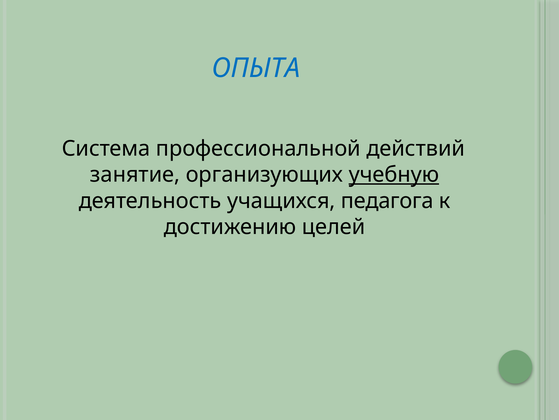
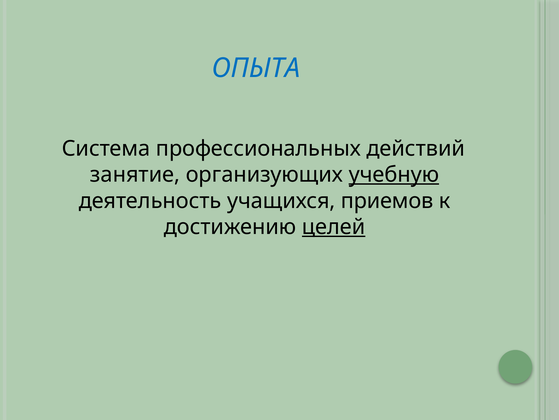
профессиональной: профессиональной -> профессиональных
педагога: педагога -> приемов
целей underline: none -> present
